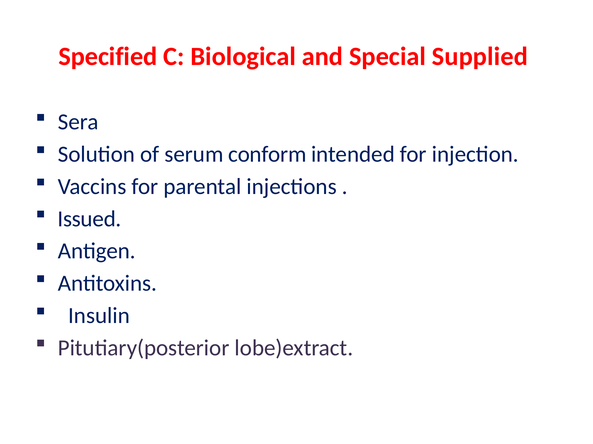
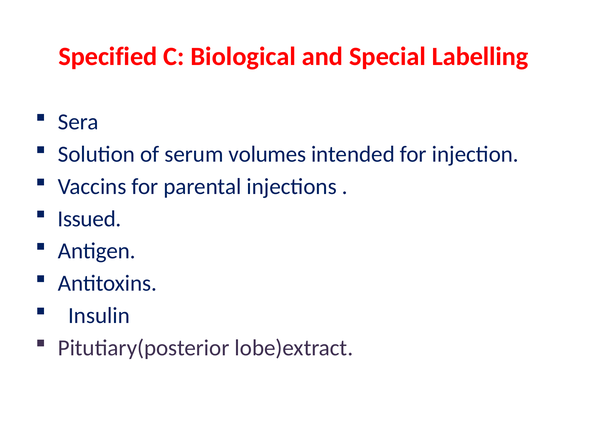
Supplied: Supplied -> Labelling
conform: conform -> volumes
